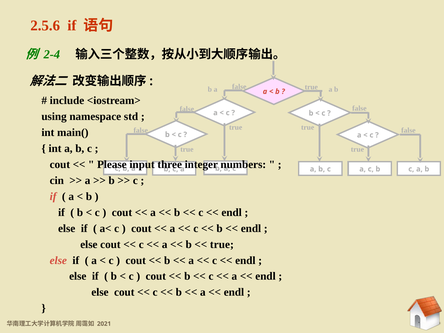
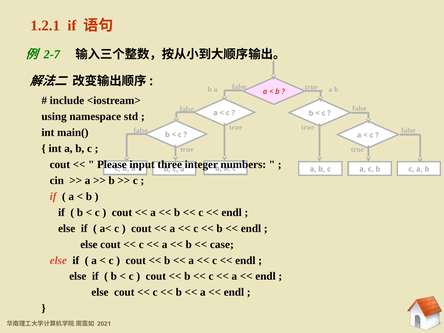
2.5.6: 2.5.6 -> 1.2.1
2-4: 2-4 -> 2-7
true at (222, 244): true -> case
